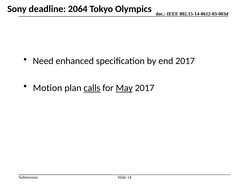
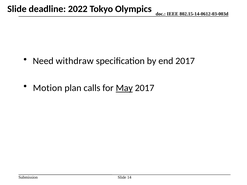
Sony at (17, 9): Sony -> Slide
2064: 2064 -> 2022
enhanced: enhanced -> withdraw
calls underline: present -> none
